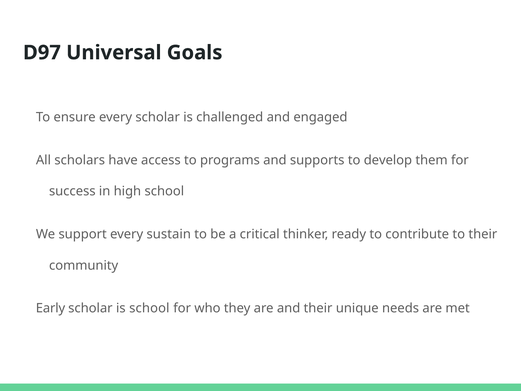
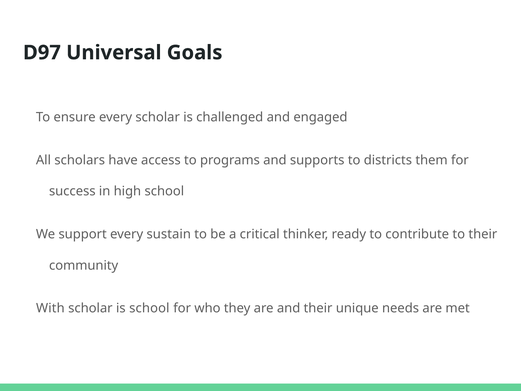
develop: develop -> districts
Early: Early -> With
